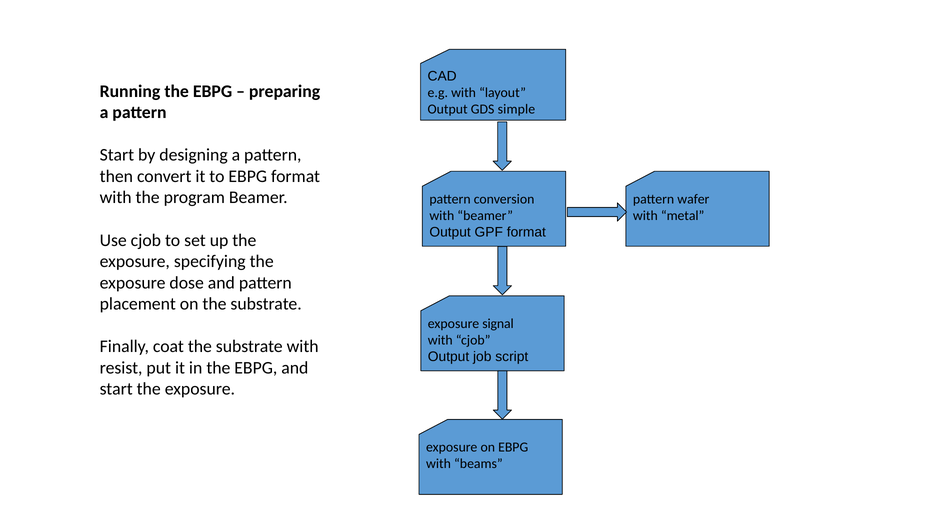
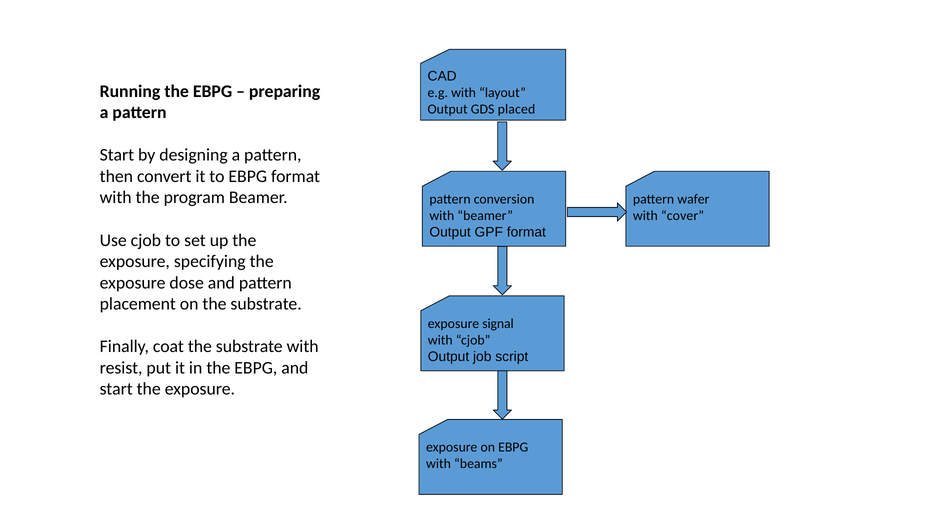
simple: simple -> placed
metal: metal -> cover
